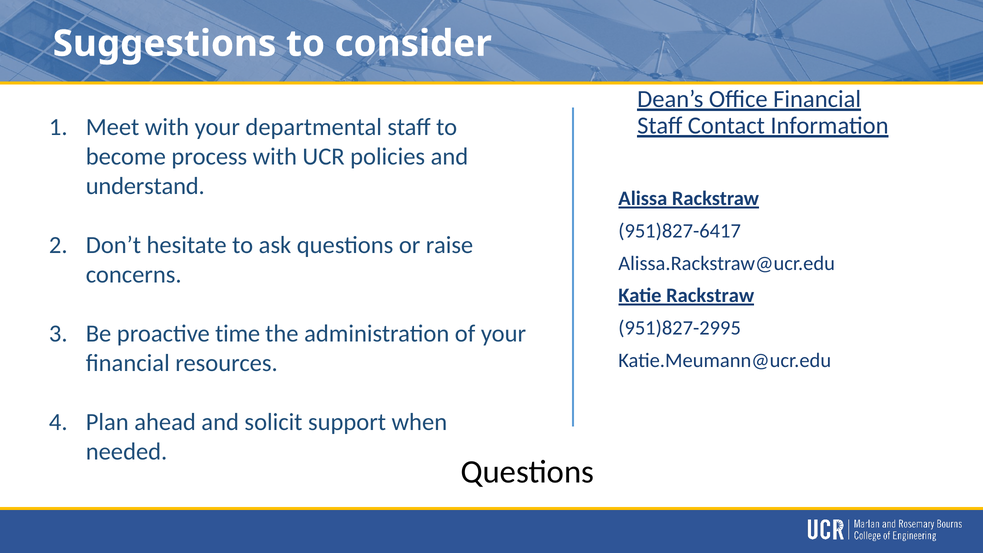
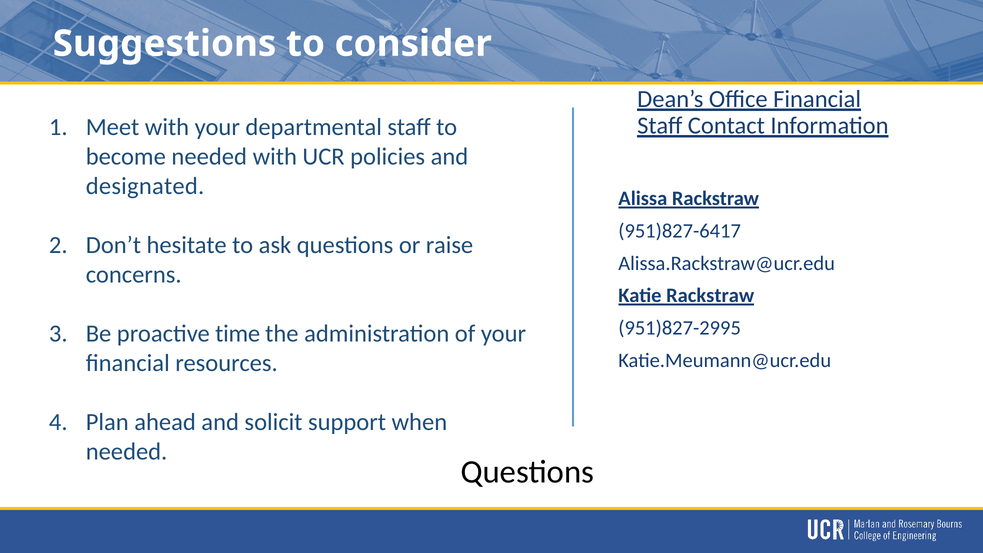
become process: process -> needed
understand: understand -> designated
